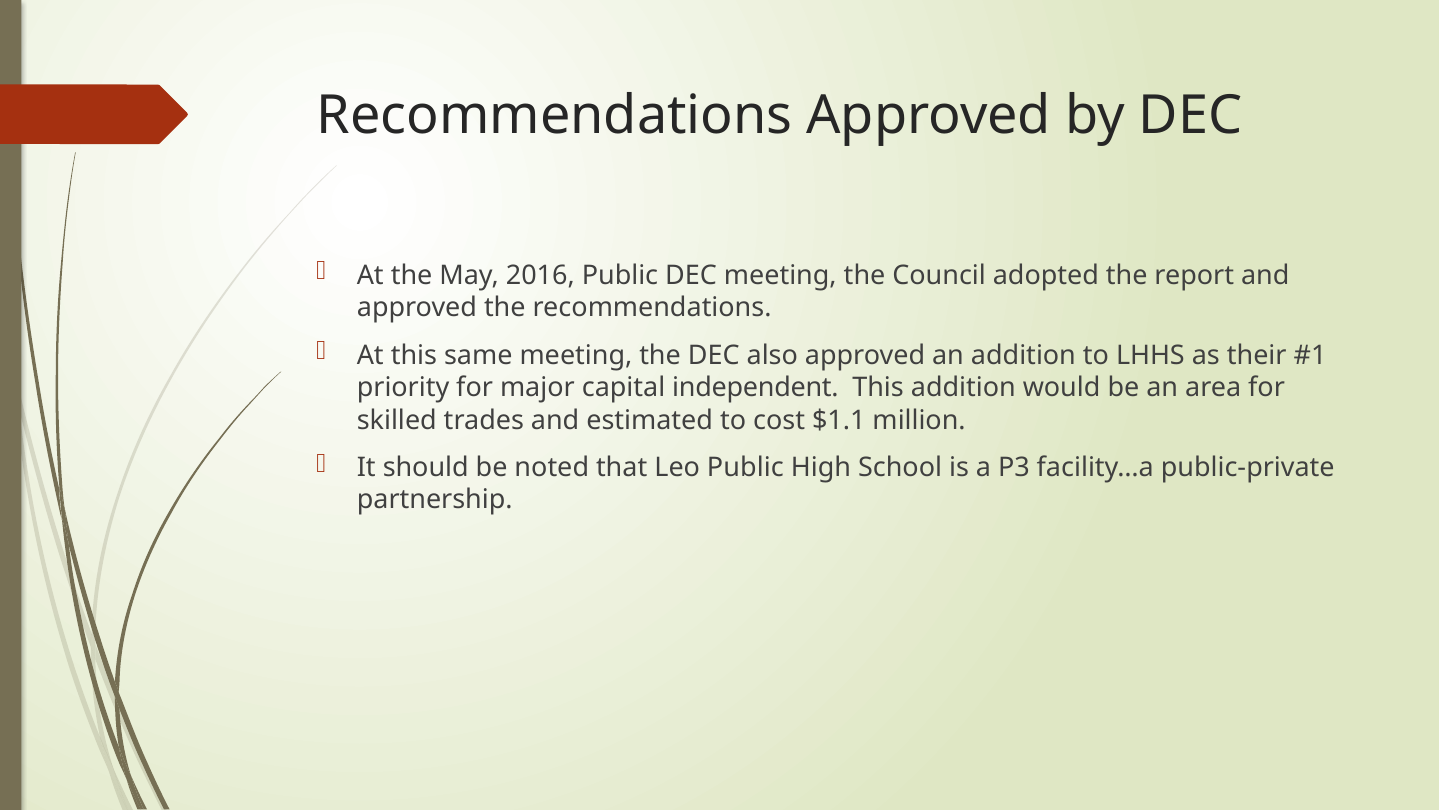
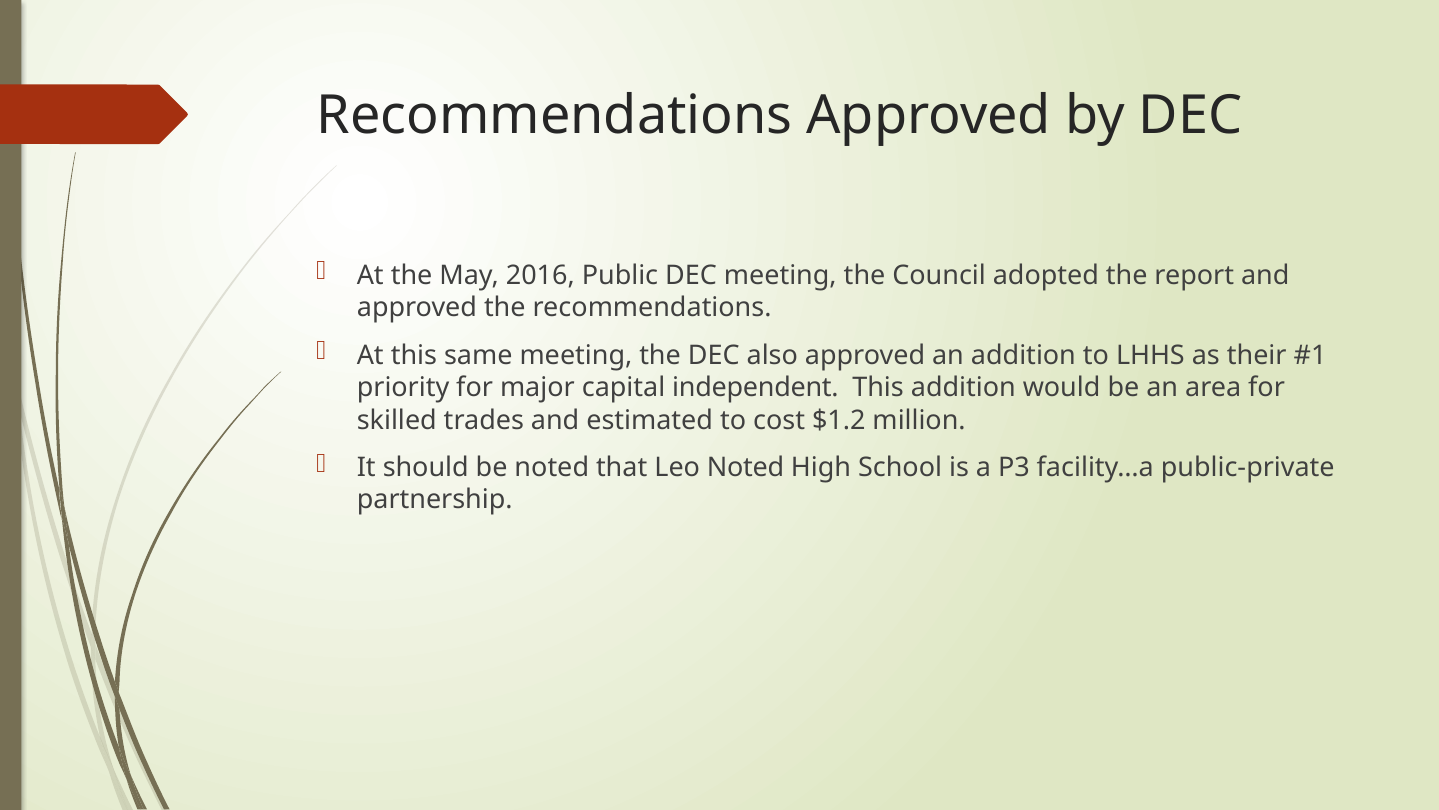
$1.1: $1.1 -> $1.2
Leo Public: Public -> Noted
